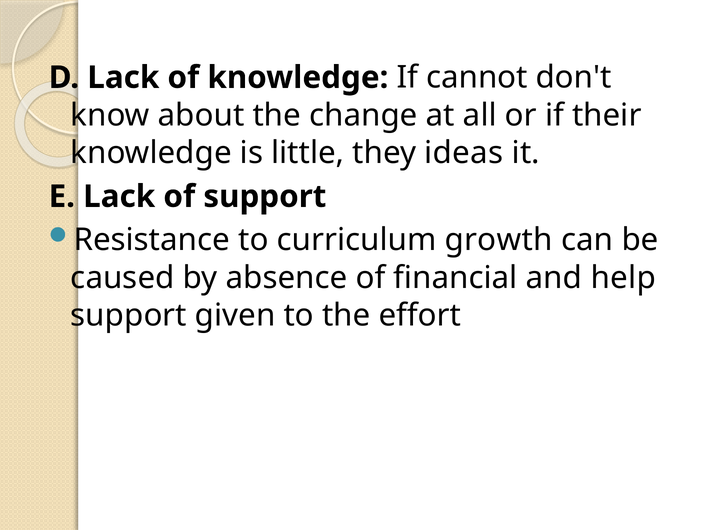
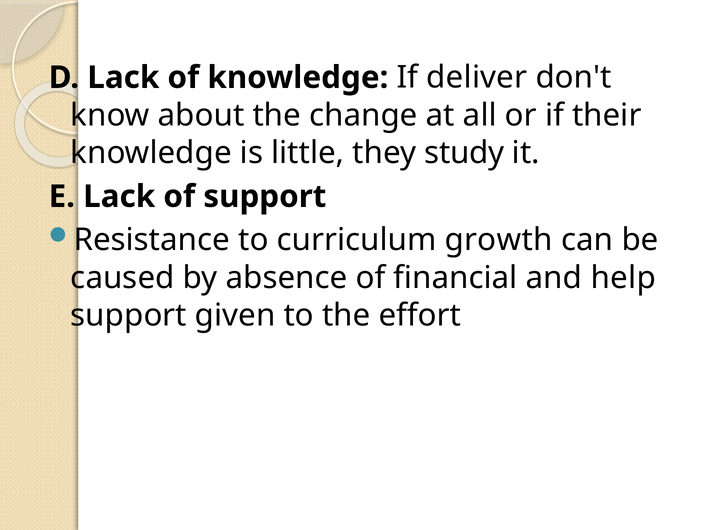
cannot: cannot -> deliver
ideas: ideas -> study
